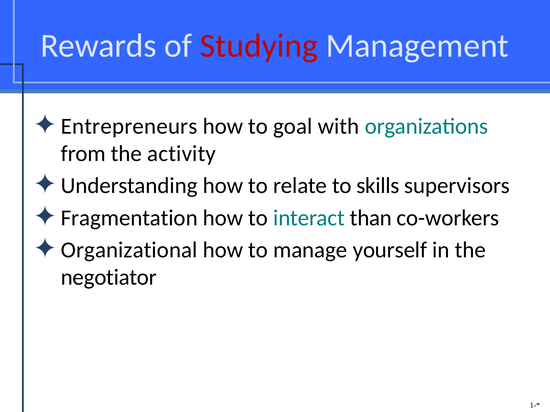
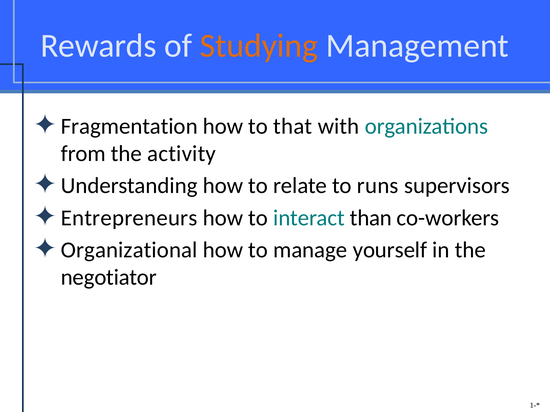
Studying colour: red -> orange
Entrepreneurs: Entrepreneurs -> Fragmentation
goal: goal -> that
skills: skills -> runs
Fragmentation: Fragmentation -> Entrepreneurs
